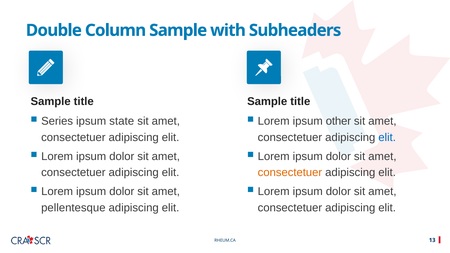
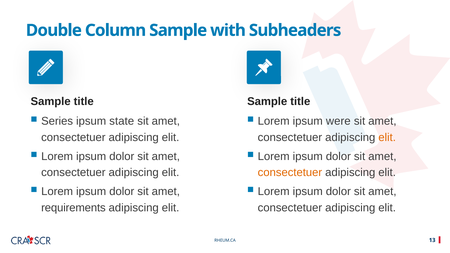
other: other -> were
elit at (387, 137) colour: blue -> orange
pellentesque: pellentesque -> requirements
